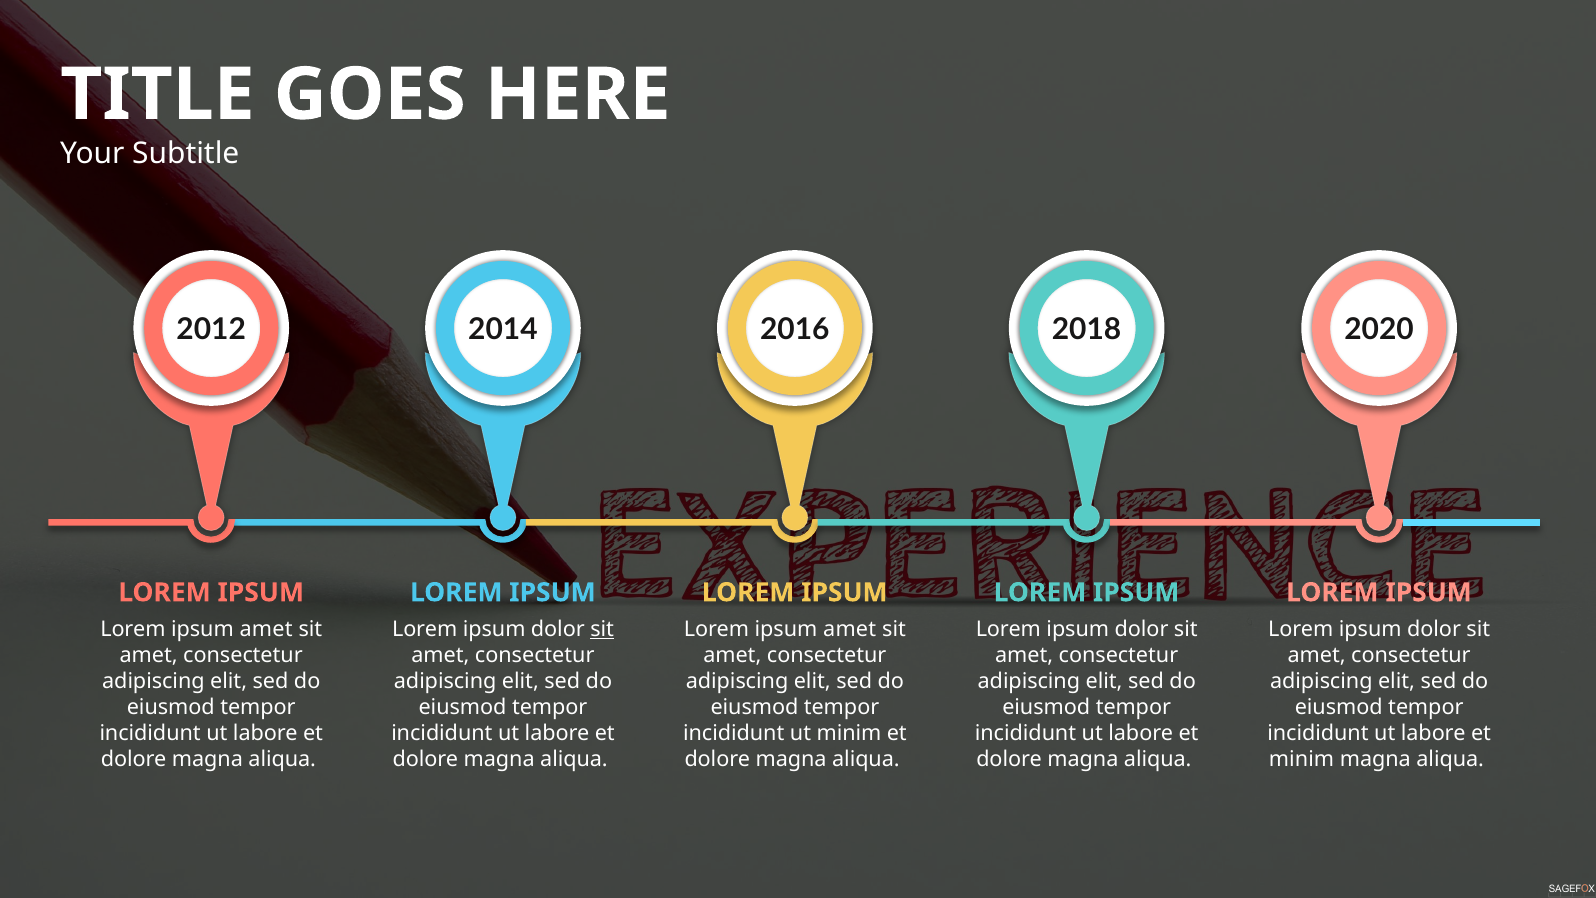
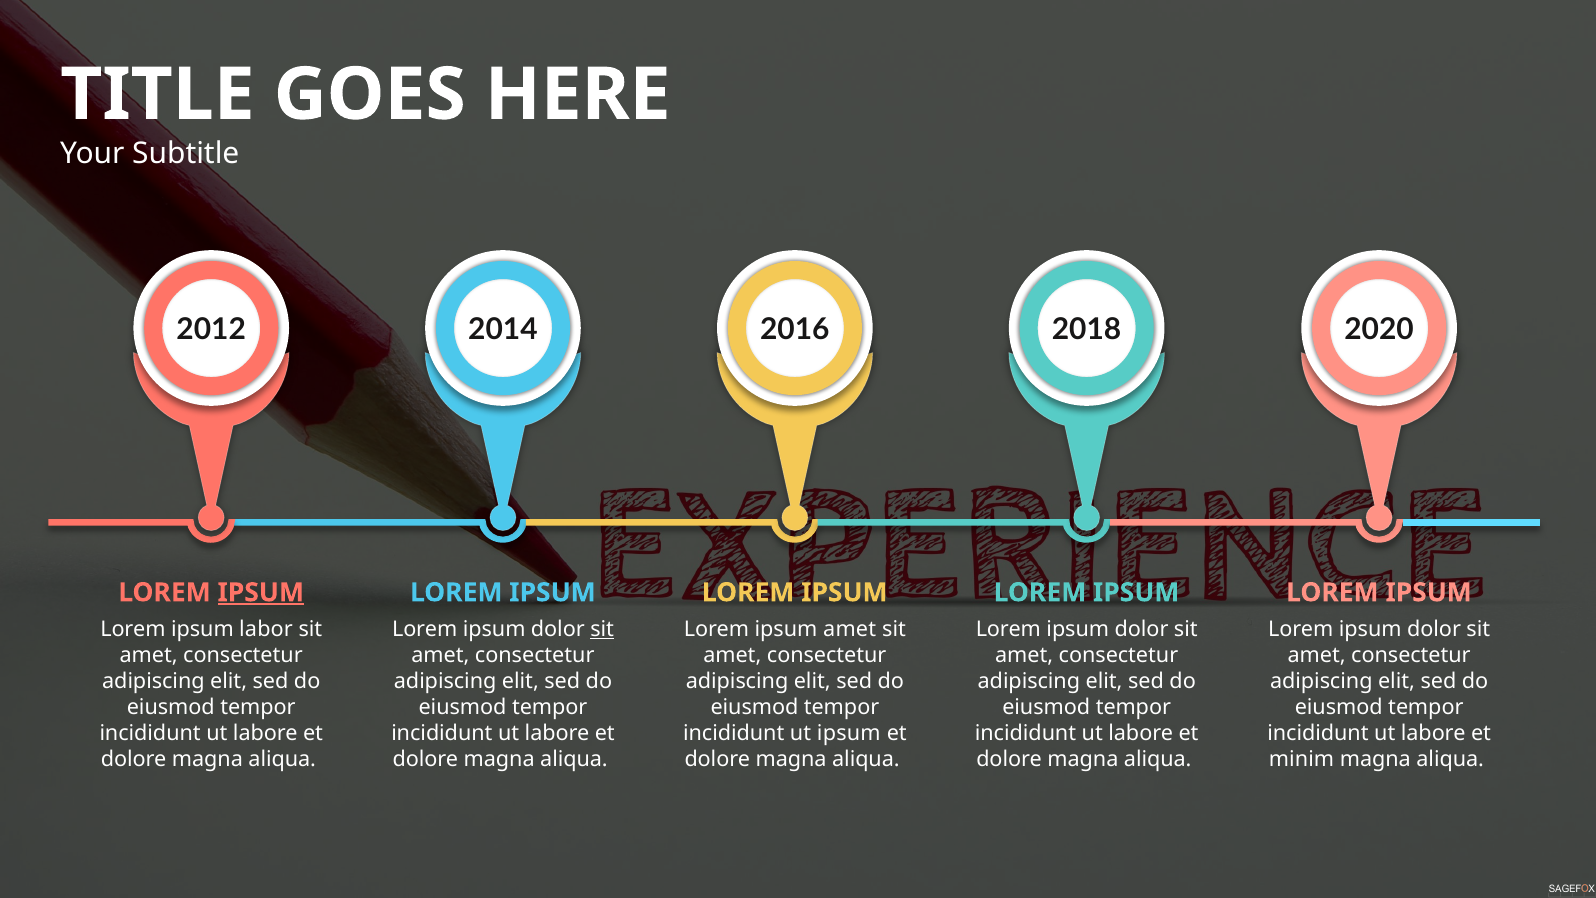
IPSUM at (261, 592) underline: none -> present
amet at (266, 629): amet -> labor
ut minim: minim -> ipsum
